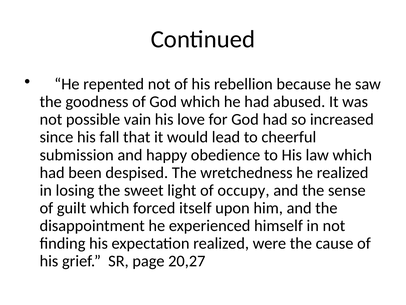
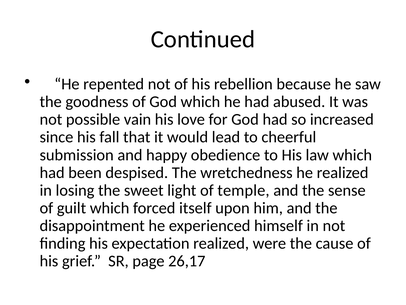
occupy: occupy -> temple
20,27: 20,27 -> 26,17
